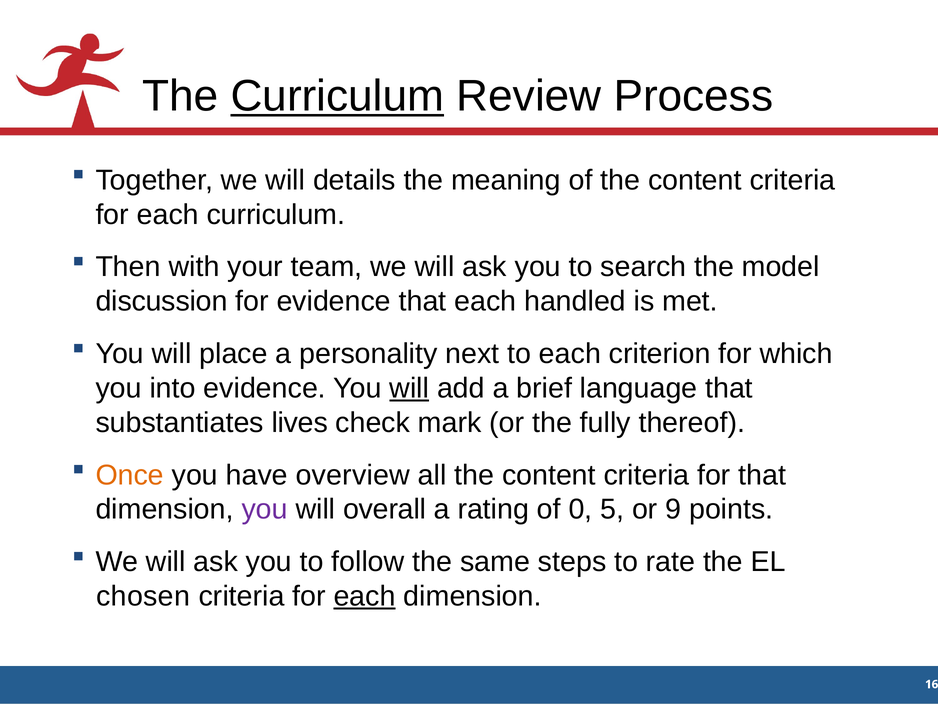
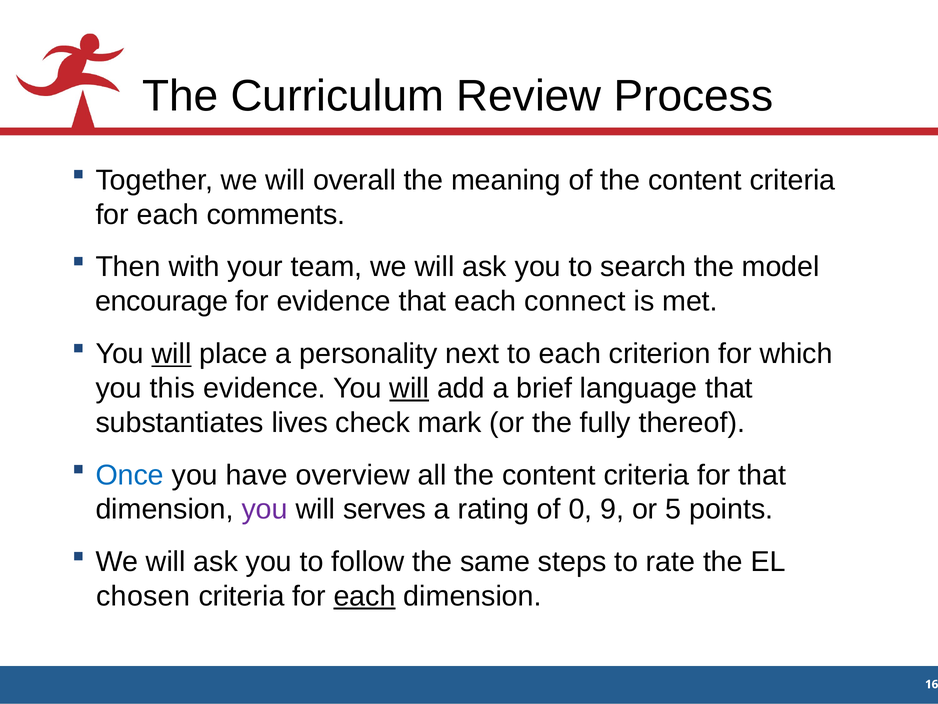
Curriculum at (337, 96) underline: present -> none
details: details -> overall
each curriculum: curriculum -> comments
discussion: discussion -> encourage
handled: handled -> connect
will at (172, 354) underline: none -> present
into: into -> this
Once colour: orange -> blue
overall: overall -> serves
5: 5 -> 9
9: 9 -> 5
